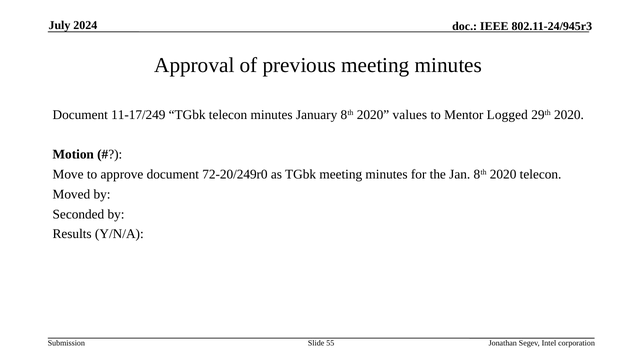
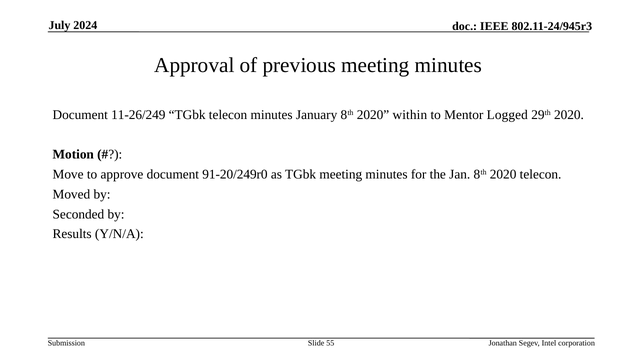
11-17/249: 11-17/249 -> 11-26/249
values: values -> within
72-20/249r0: 72-20/249r0 -> 91-20/249r0
